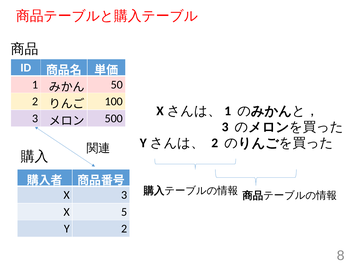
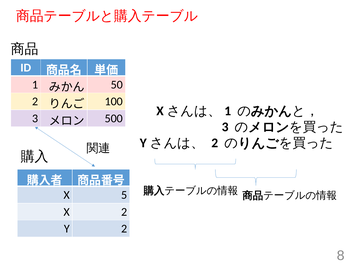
X 3: 3 -> 5
X 5: 5 -> 2
